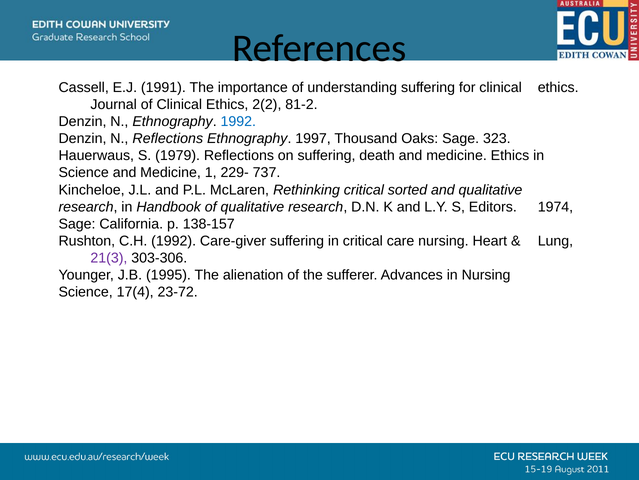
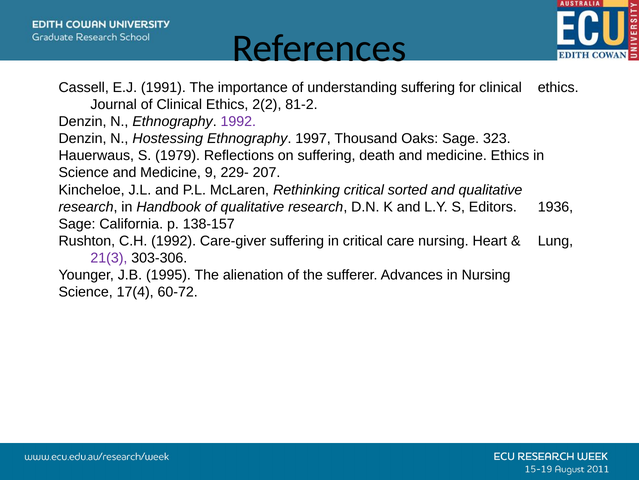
1992 at (238, 121) colour: blue -> purple
N Reflections: Reflections -> Hostessing
1: 1 -> 9
737: 737 -> 207
1974: 1974 -> 1936
23-72: 23-72 -> 60-72
